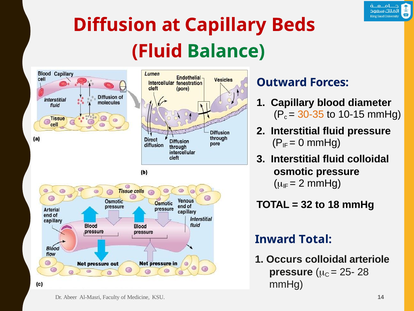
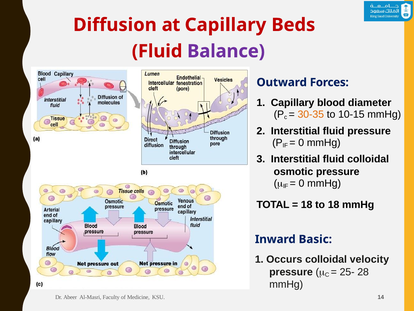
Balance colour: green -> purple
2 at (301, 183): 2 -> 0
32 at (307, 204): 32 -> 18
Inward Total: Total -> Basic
arteriole: arteriole -> velocity
